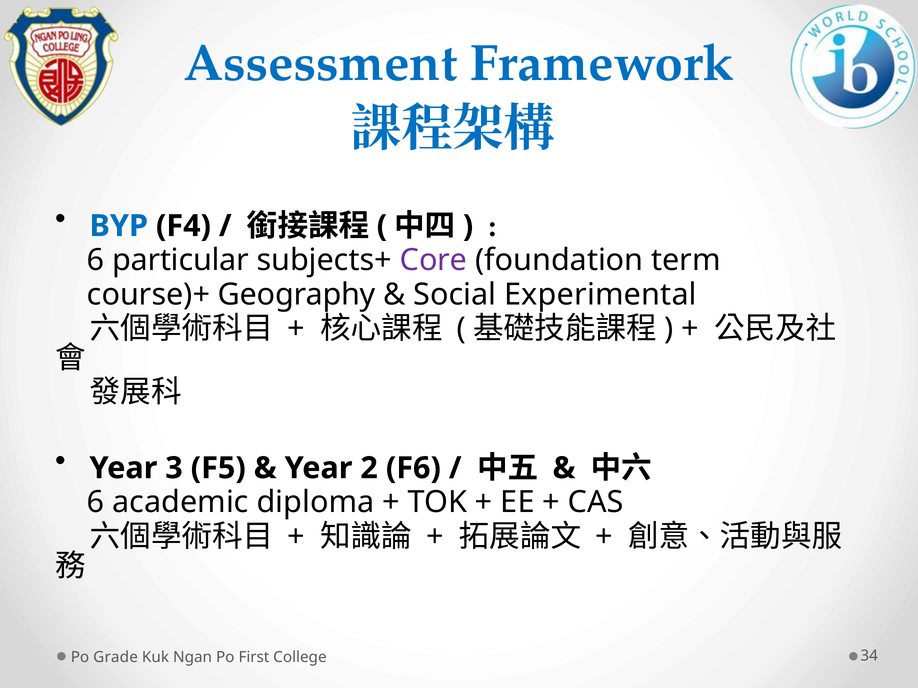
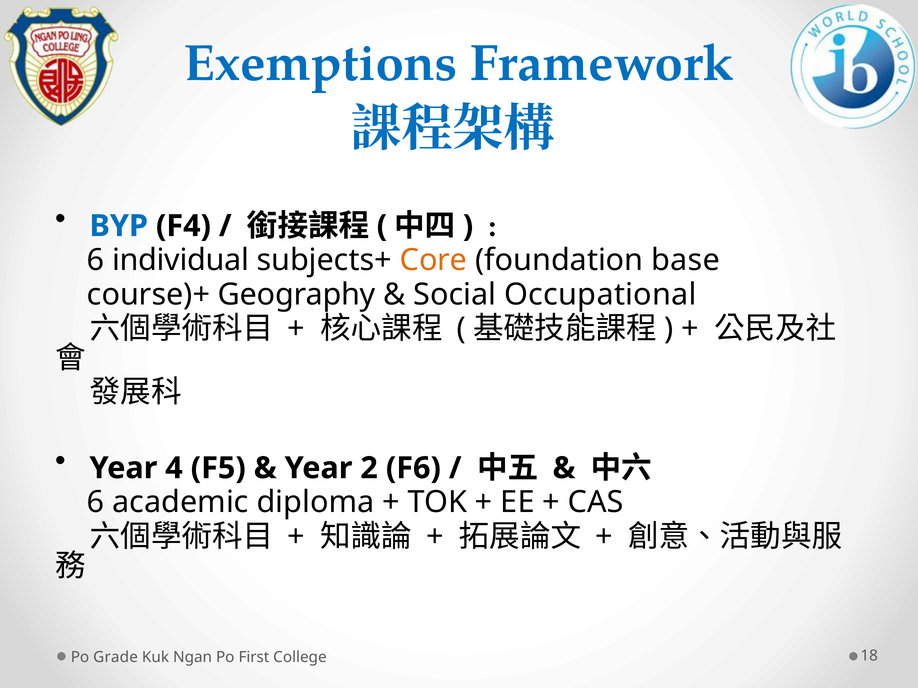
Assessment: Assessment -> Exemptions
particular: particular -> individual
Core colour: purple -> orange
term: term -> base
Experimental: Experimental -> Occupational
3: 3 -> 4
34: 34 -> 18
